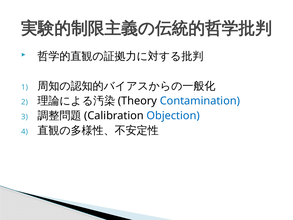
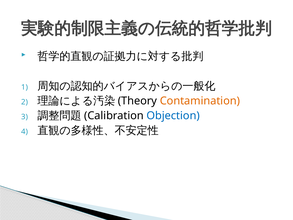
Contamination colour: blue -> orange
